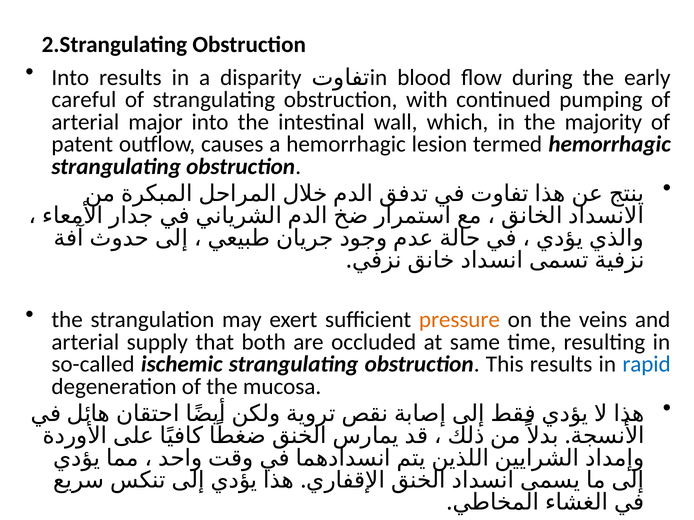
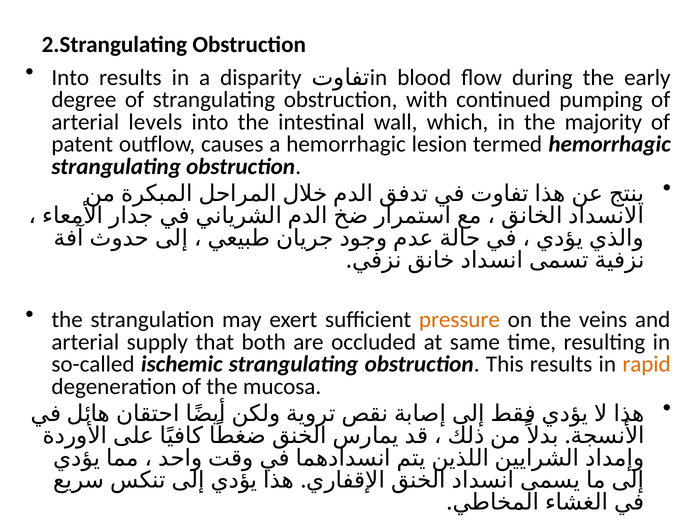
careful: careful -> degree
major: major -> levels
rapid colour: blue -> orange
